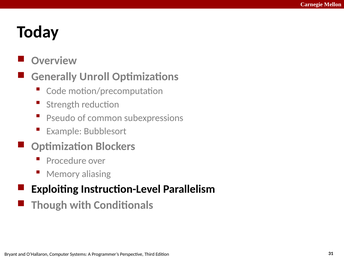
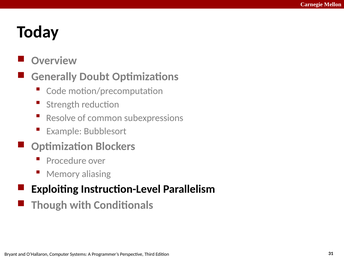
Unroll: Unroll -> Doubt
Pseudo: Pseudo -> Resolve
